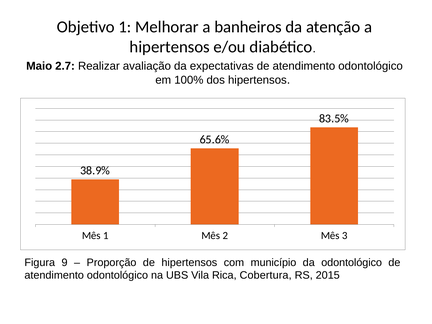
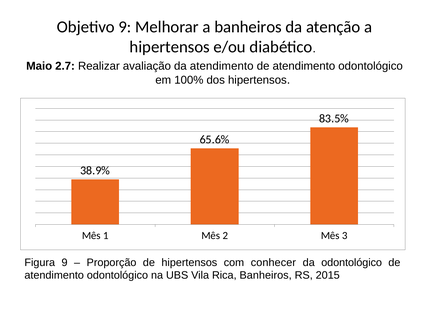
Objetivo 1: 1 -> 9
da expectativas: expectativas -> atendimento
município: município -> conhecer
Rica Cobertura: Cobertura -> Banheiros
